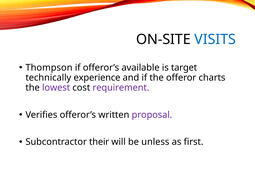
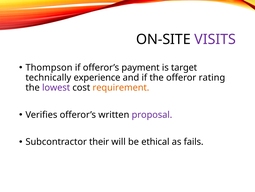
VISITS colour: blue -> purple
available: available -> payment
charts: charts -> rating
requirement colour: purple -> orange
unless: unless -> ethical
first: first -> fails
